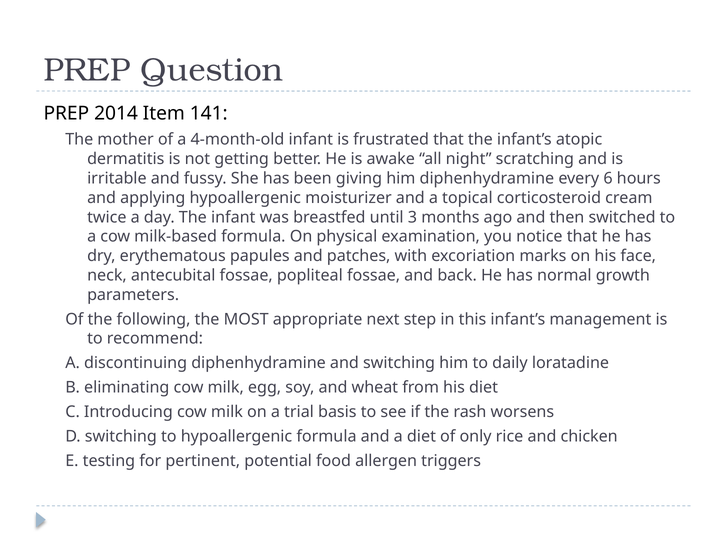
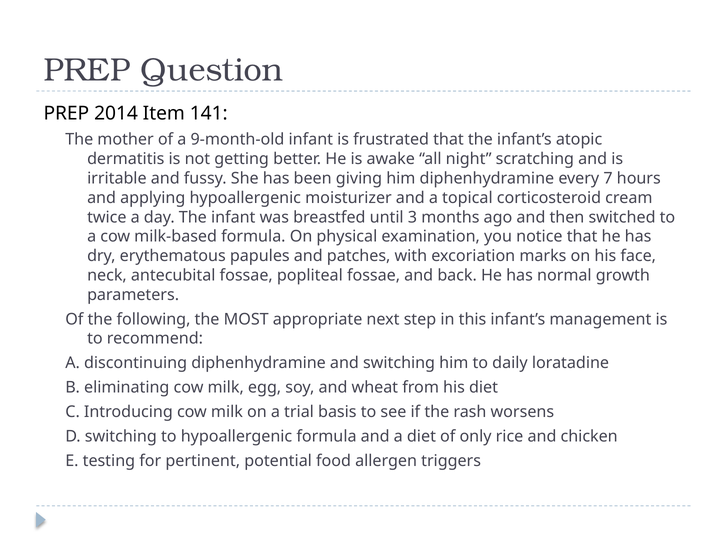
4-month-old: 4-month-old -> 9-month-old
6: 6 -> 7
